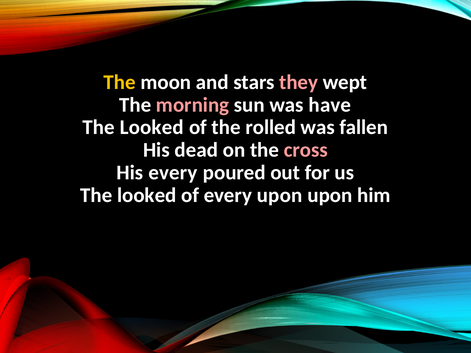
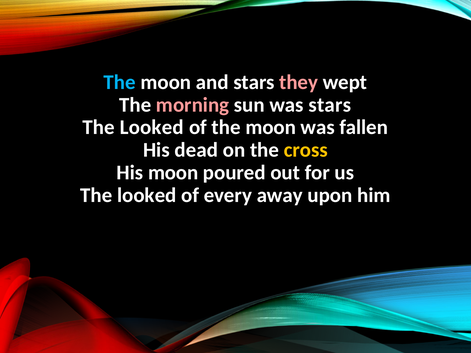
The at (120, 82) colour: yellow -> light blue
was have: have -> stars
of the rolled: rolled -> moon
cross colour: pink -> yellow
His every: every -> moon
every upon: upon -> away
